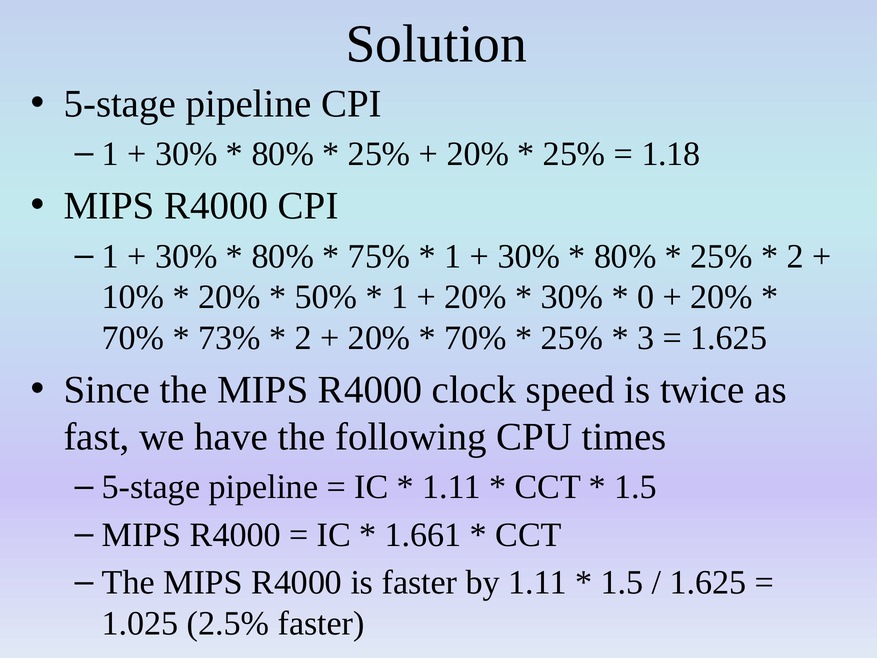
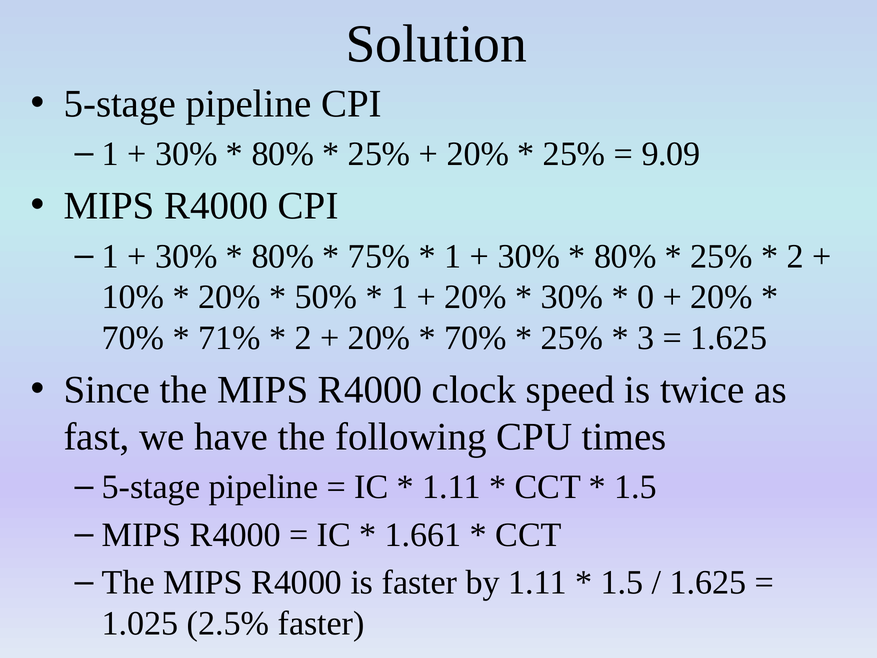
1.18: 1.18 -> 9.09
73%: 73% -> 71%
